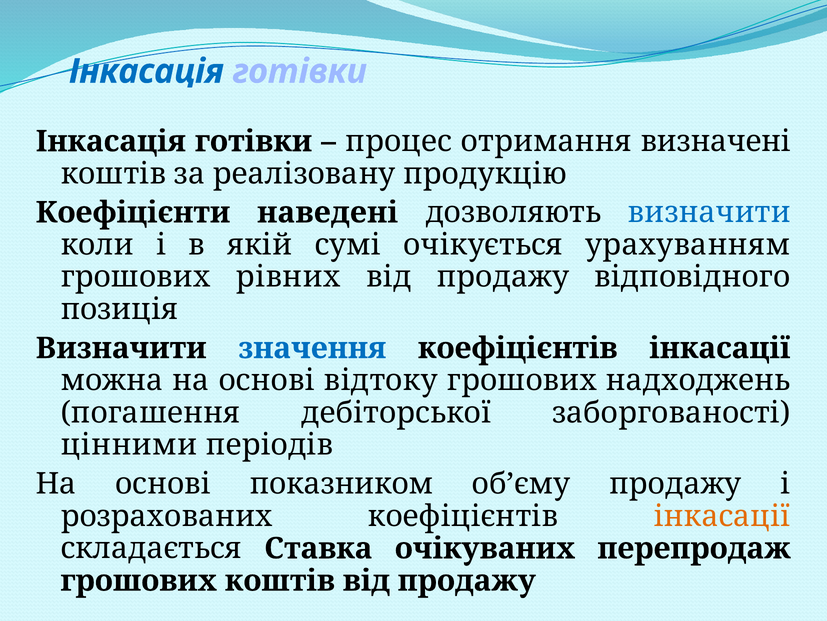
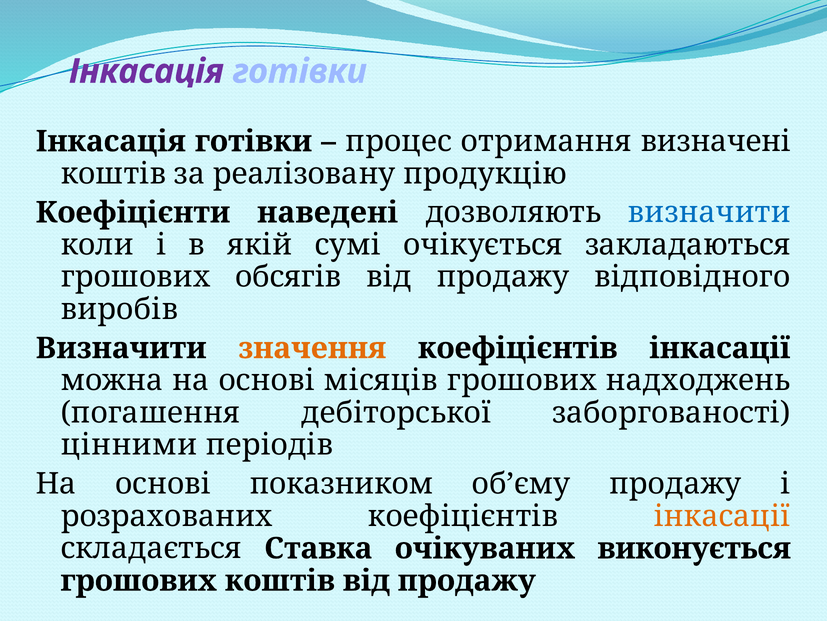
Інкасація at (146, 71) colour: blue -> purple
урахуванням: урахуванням -> закладаються
рівних: рівних -> обсягів
позиція: позиція -> виробів
значення colour: blue -> orange
відтоку: відтоку -> місяців
перепродаж: перепродаж -> виконується
